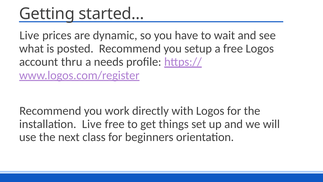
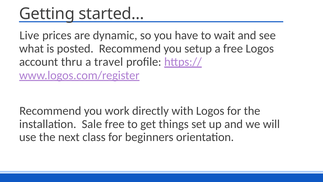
needs: needs -> travel
installation Live: Live -> Sale
